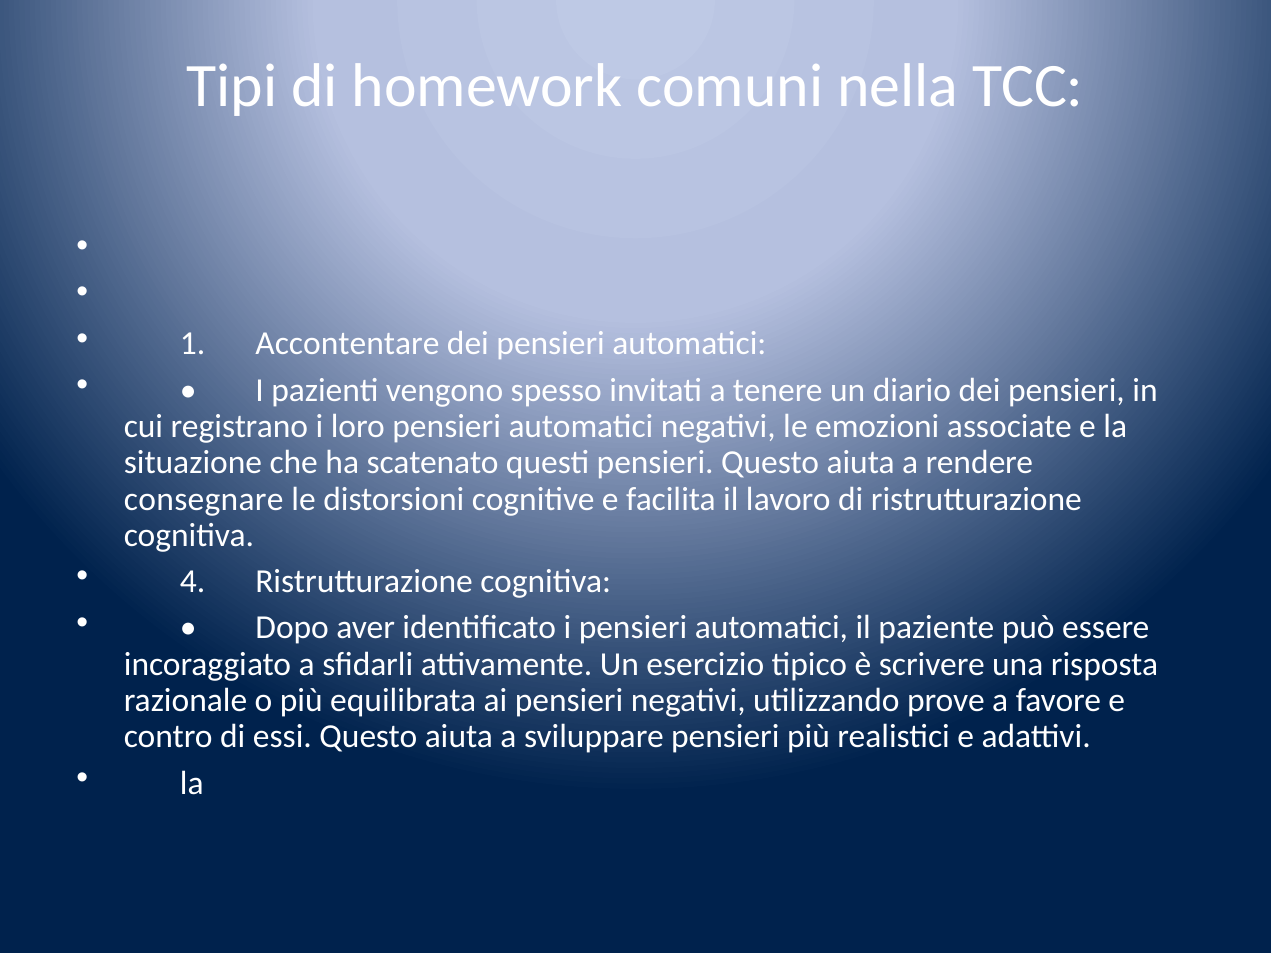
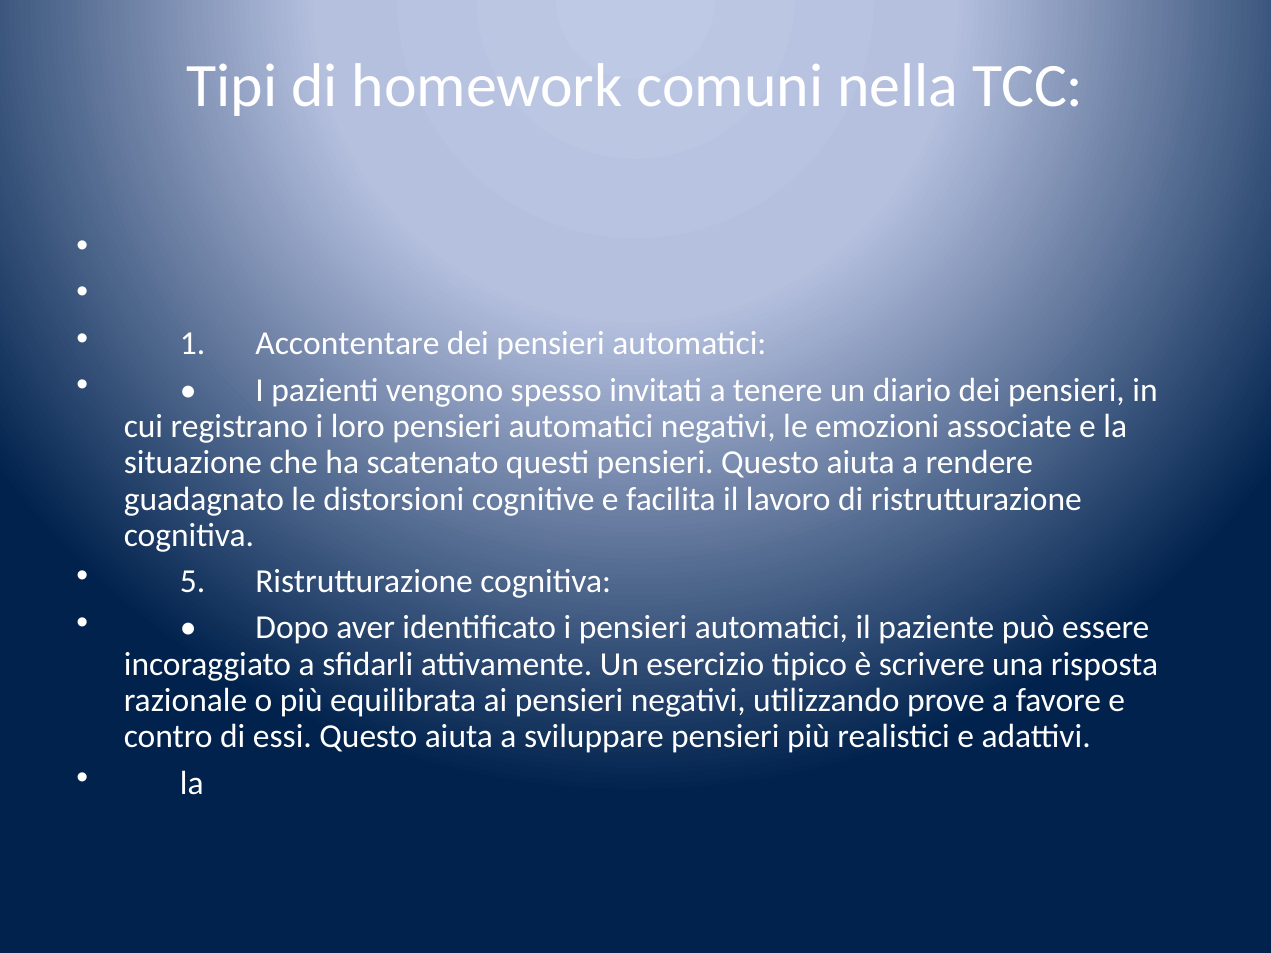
consegnare: consegnare -> guadagnato
4: 4 -> 5
